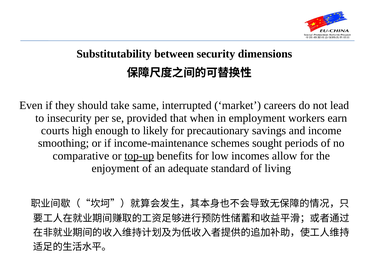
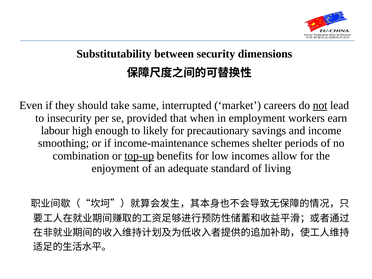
not underline: none -> present
courts: courts -> labour
sought: sought -> shelter
comparative: comparative -> combination
